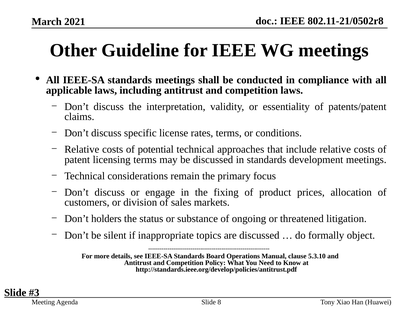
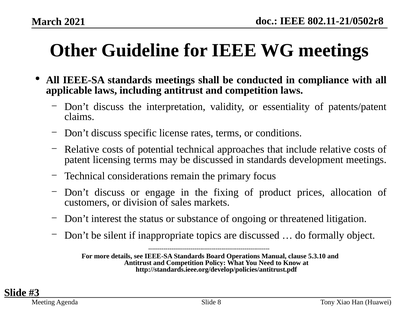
holders: holders -> interest
